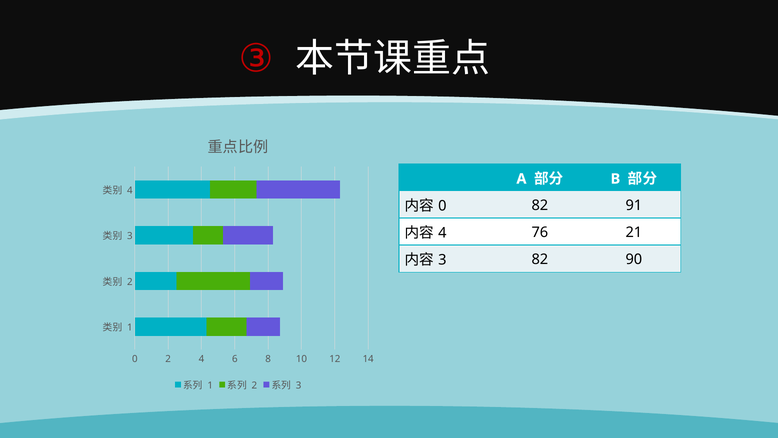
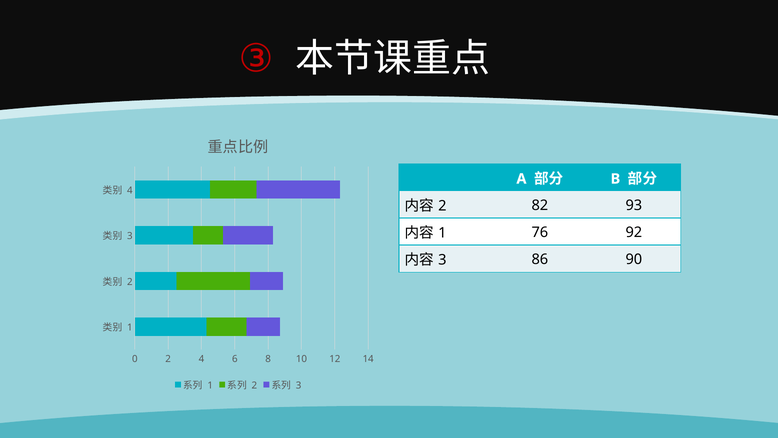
0 at (442, 206): 0 -> 2
91: 91 -> 93
4 at (442, 233): 4 -> 1
21: 21 -> 92
3 82: 82 -> 86
